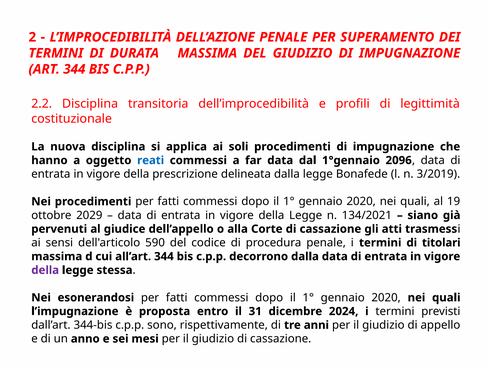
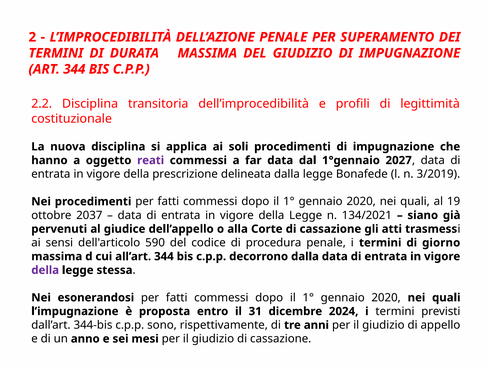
reati colour: blue -> purple
2096: 2096 -> 2027
2029: 2029 -> 2037
titolari: titolari -> giorno
